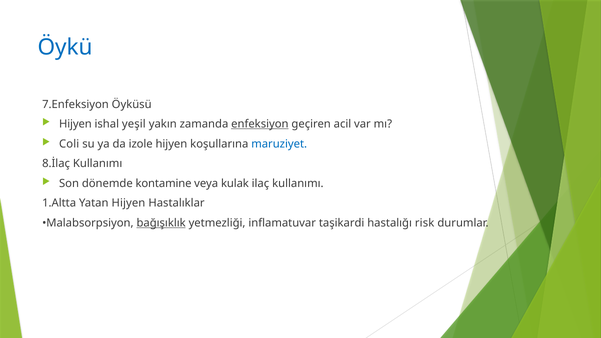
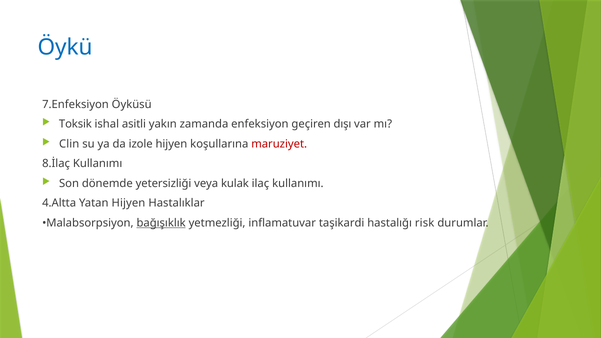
Hijyen at (75, 124): Hijyen -> Toksik
yeşil: yeşil -> asitli
enfeksiyon underline: present -> none
acil: acil -> dışı
Coli: Coli -> Clin
maruziyet colour: blue -> red
kontamine: kontamine -> yetersizliği
1.Altta: 1.Altta -> 4.Altta
